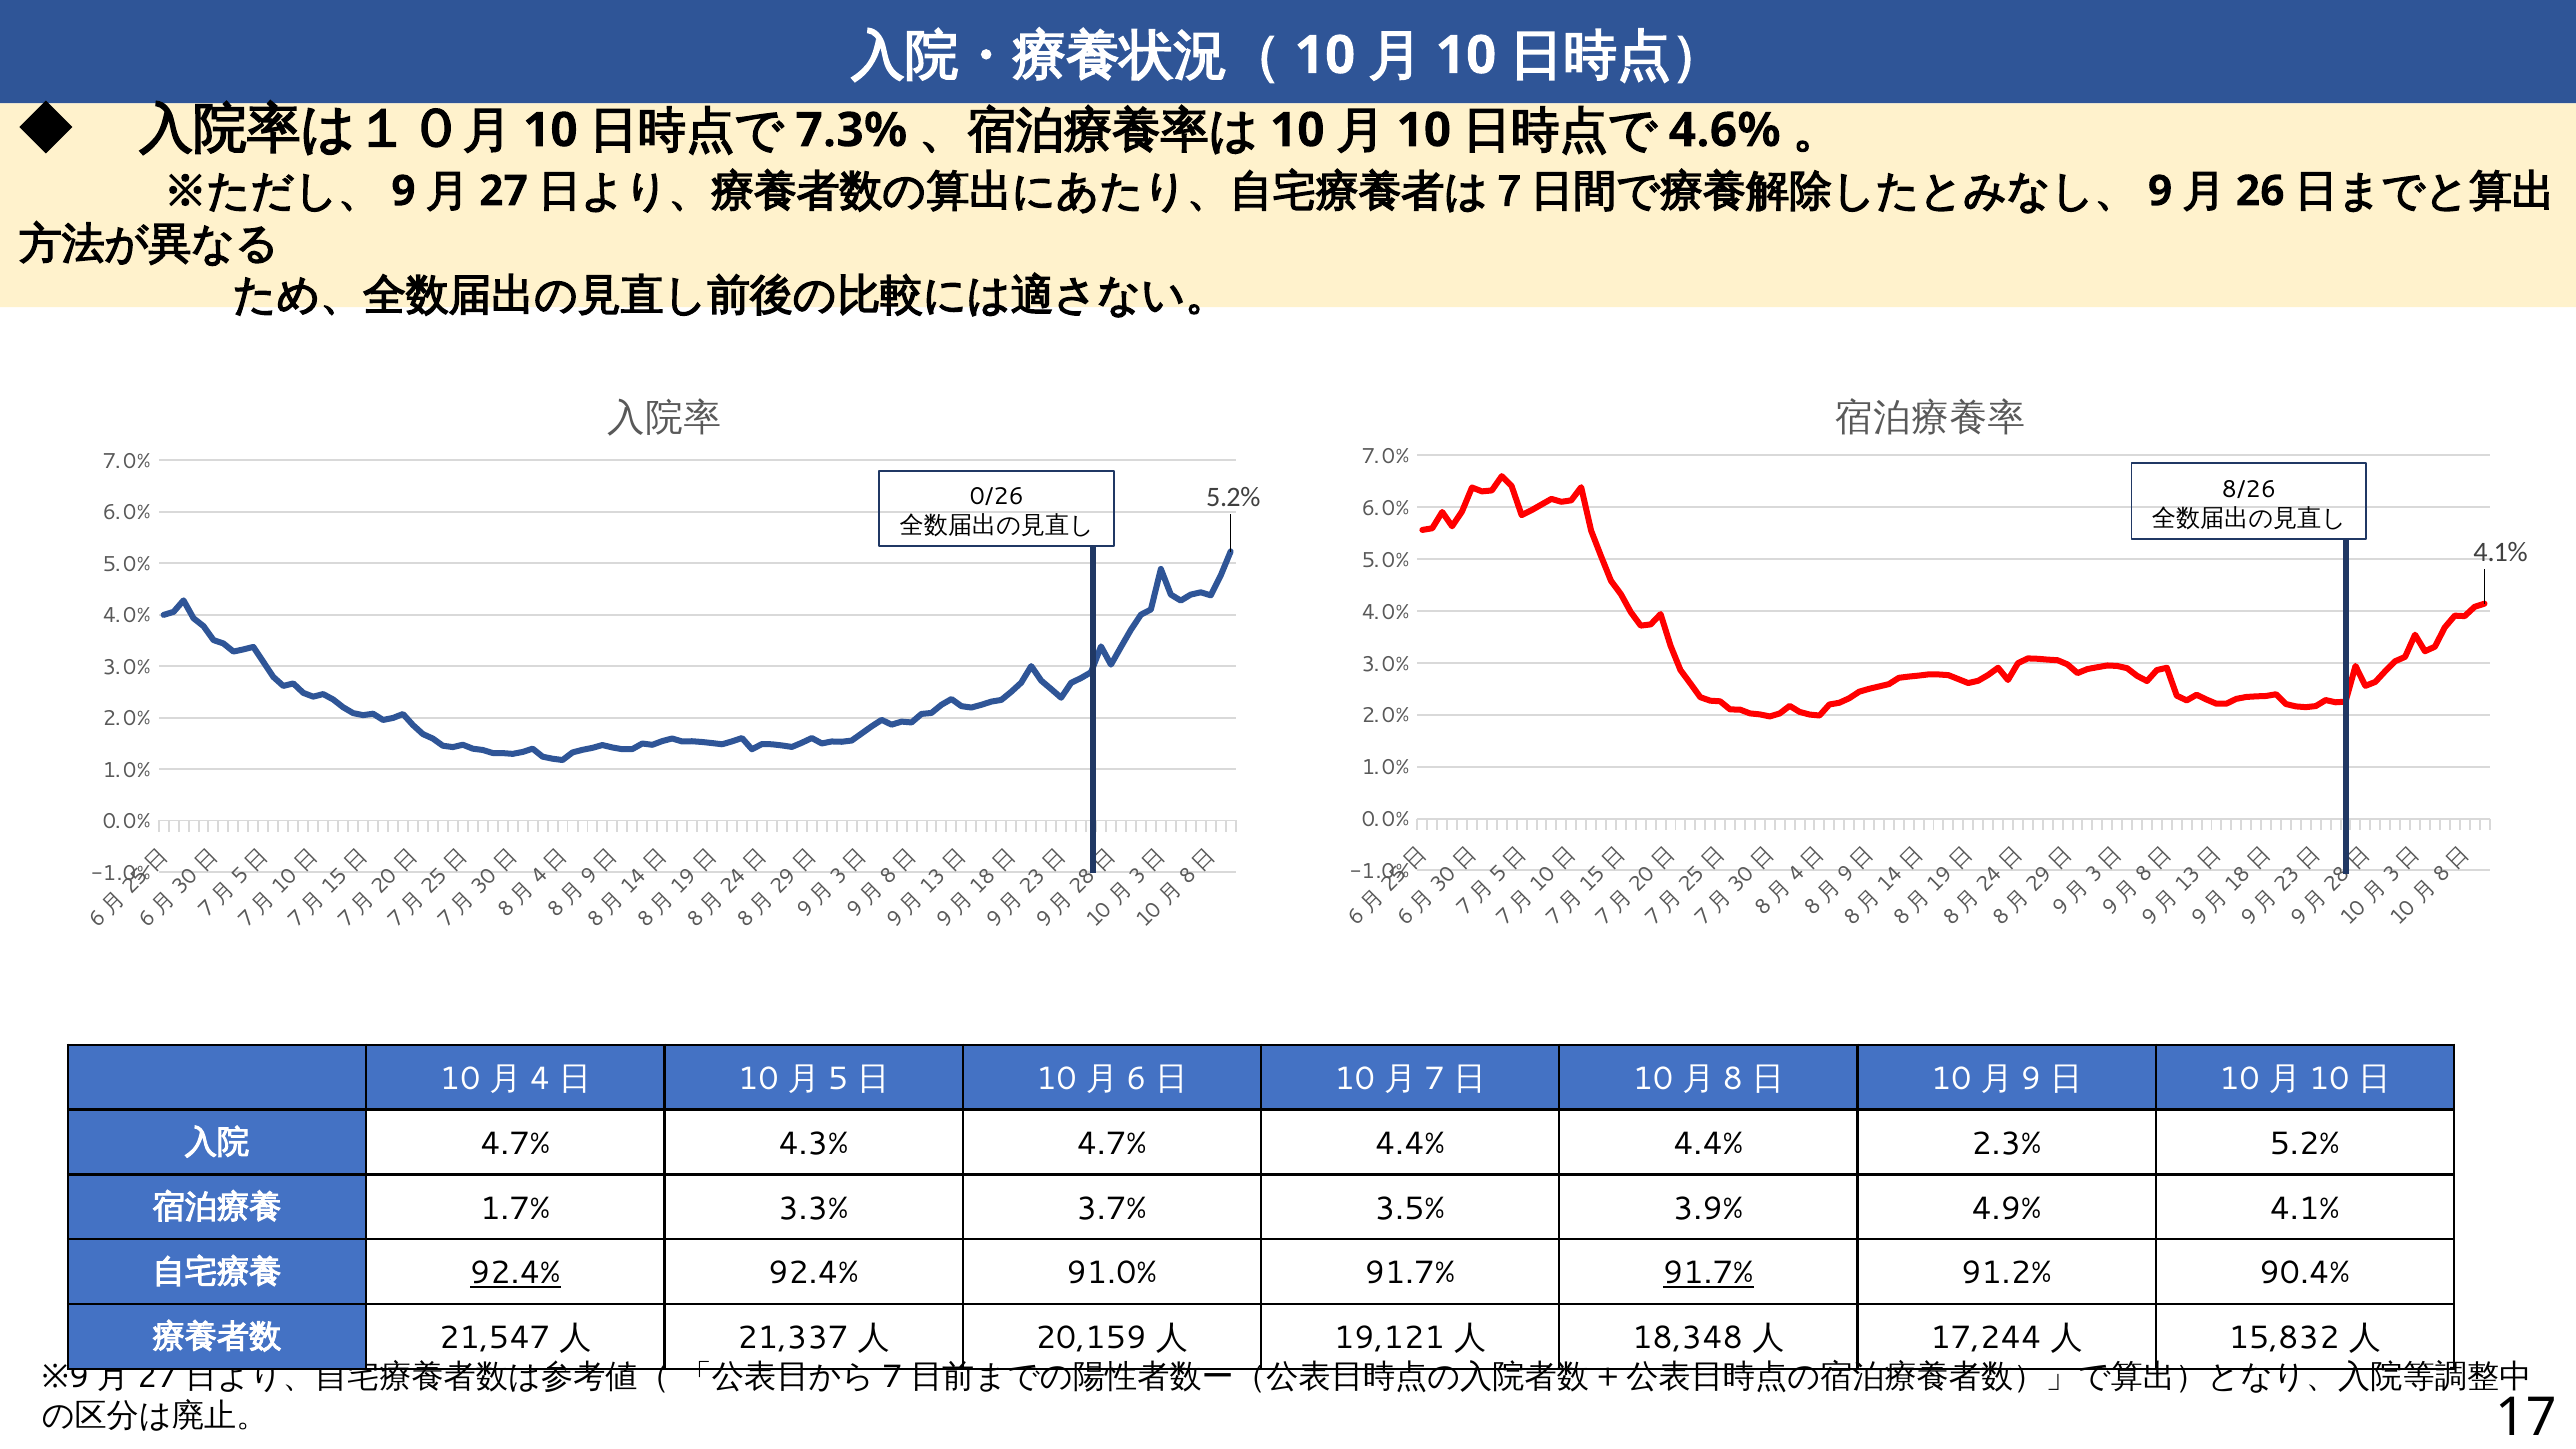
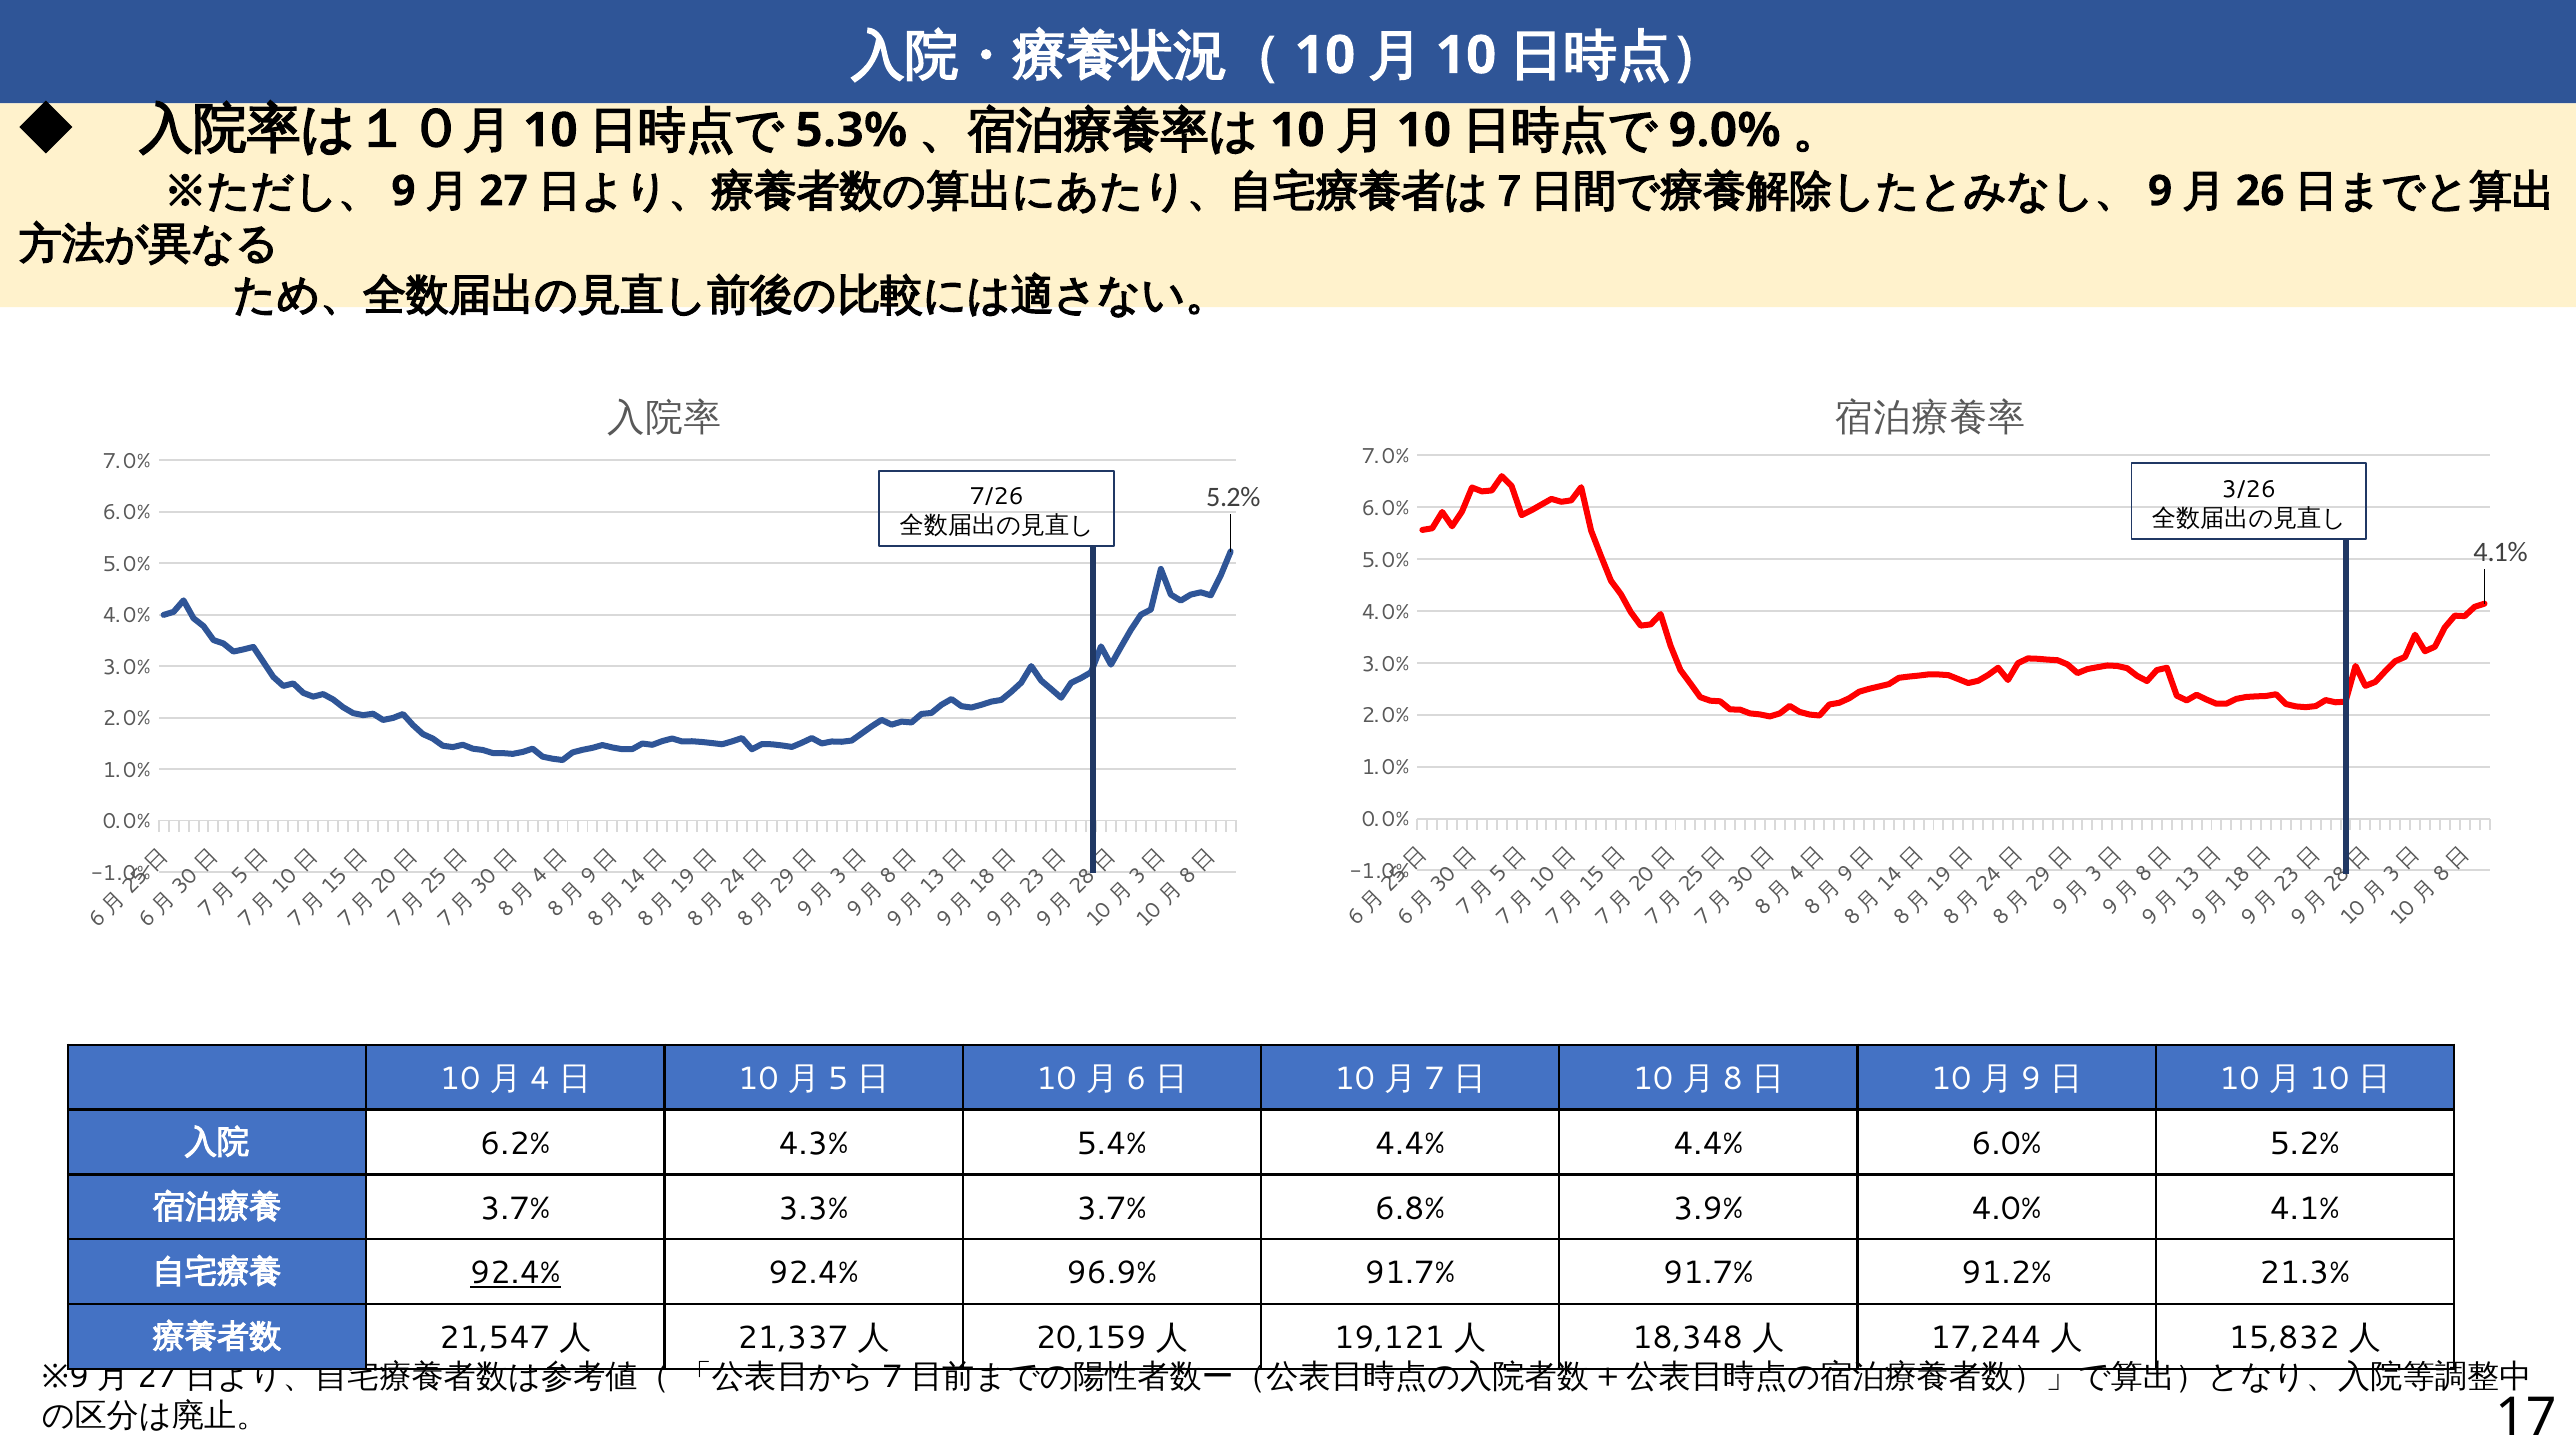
7.3%: 7.3% -> 5.3%
4.6%: 4.6% -> 9.0%
8/26: 8/26 -> 3/26
0/26: 0/26 -> 7/26
4.7% at (515, 1144): 4.7% -> 6.2%
4.3% 4.7%: 4.7% -> 5.4%
4.4% 2.3%: 2.3% -> 6.0%
1.7% at (515, 1209): 1.7% -> 3.7%
3.5%: 3.5% -> 6.8%
3.9% 4.9%: 4.9% -> 4.0%
91.0%: 91.0% -> 96.9%
91.7% at (1708, 1273) underline: present -> none
90.4%: 90.4% -> 21.3%
